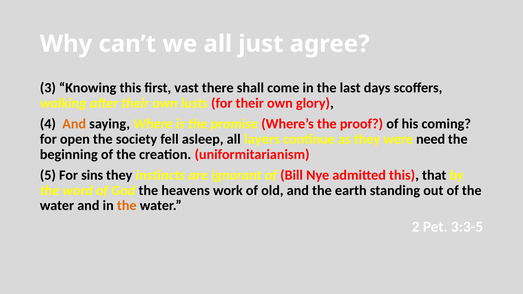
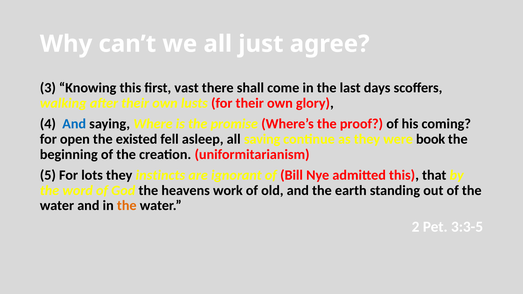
And at (74, 124) colour: orange -> blue
society: society -> existed
layers: layers -> saving
need: need -> book
sins: sins -> lots
